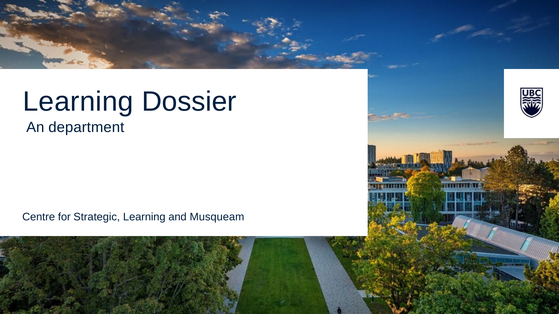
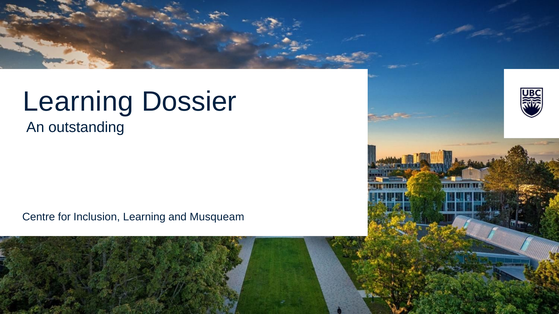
department: department -> outstanding
Strategic: Strategic -> Inclusion
